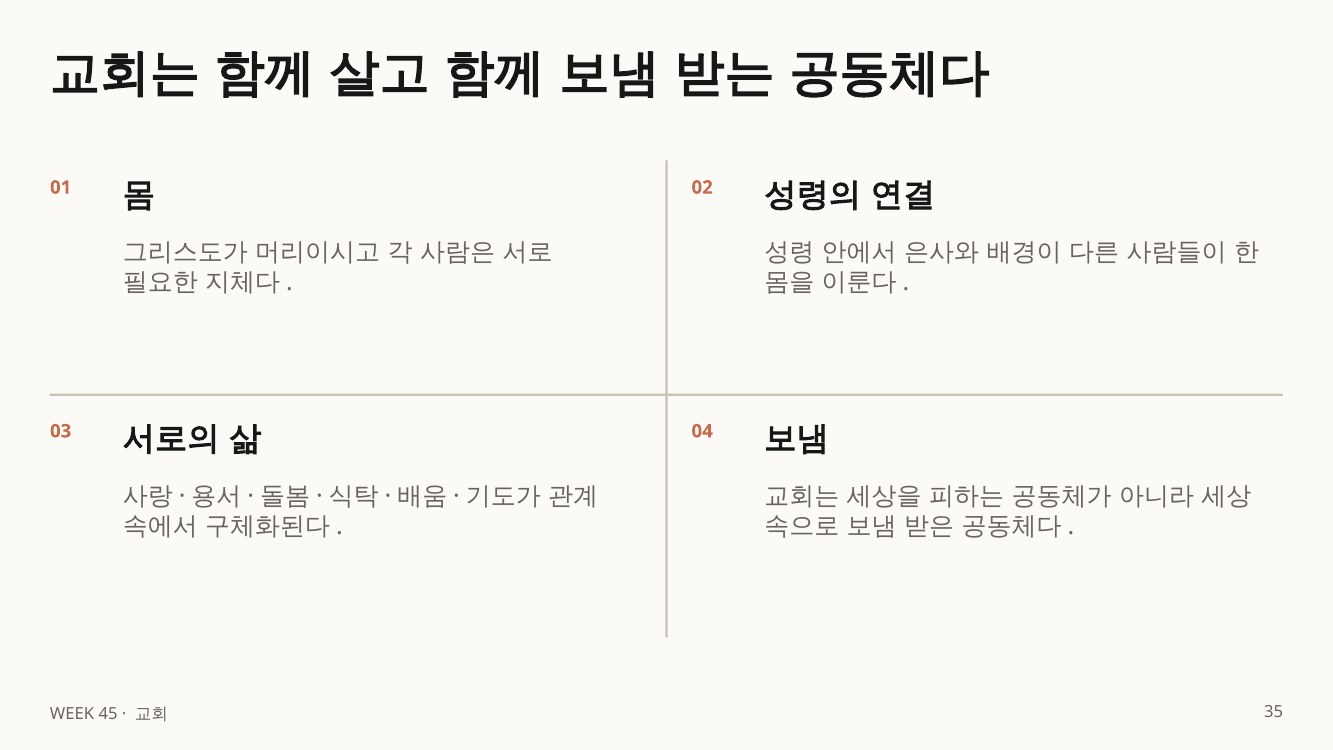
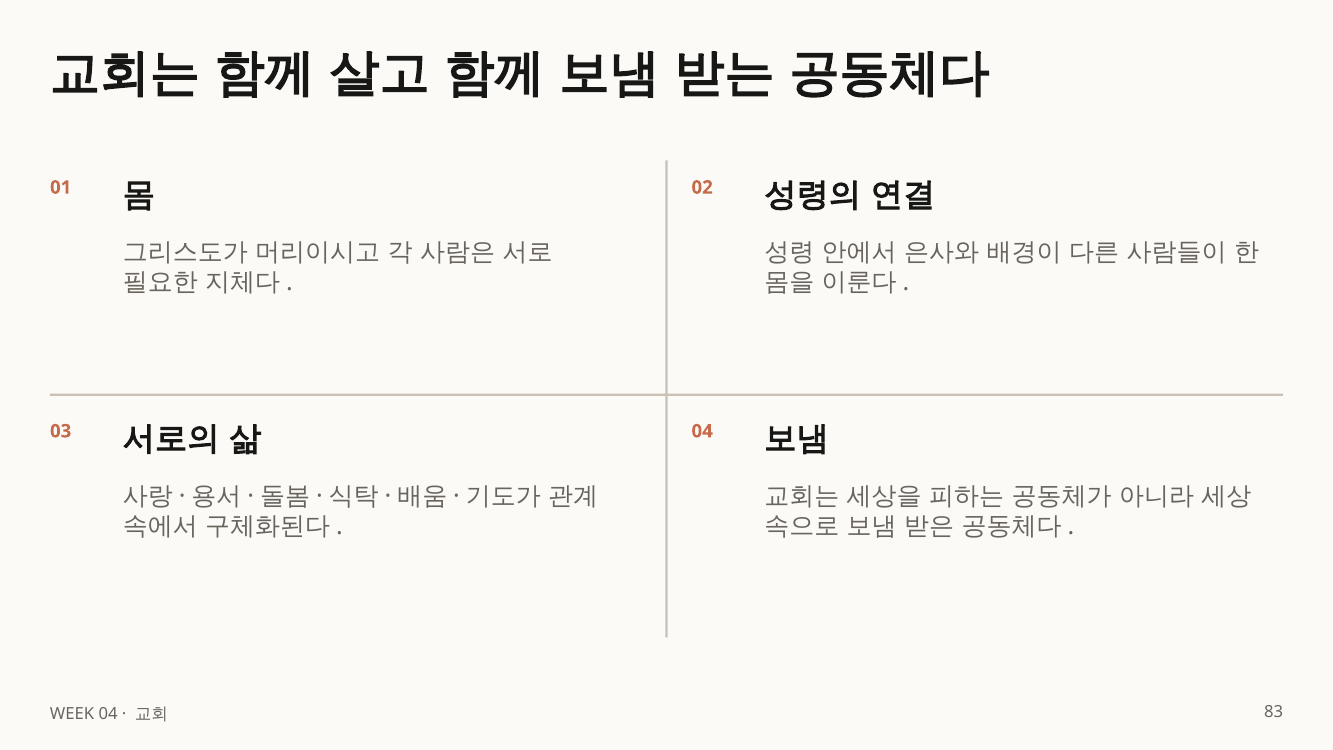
WEEK 45: 45 -> 04
35: 35 -> 83
